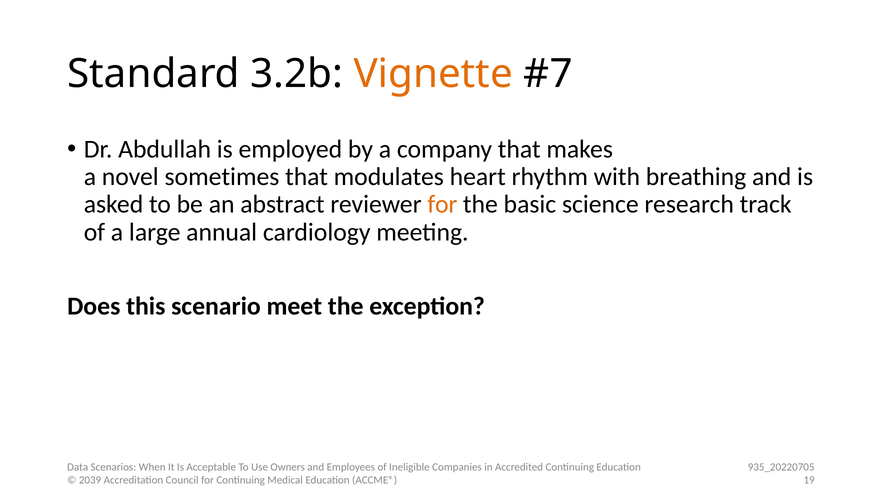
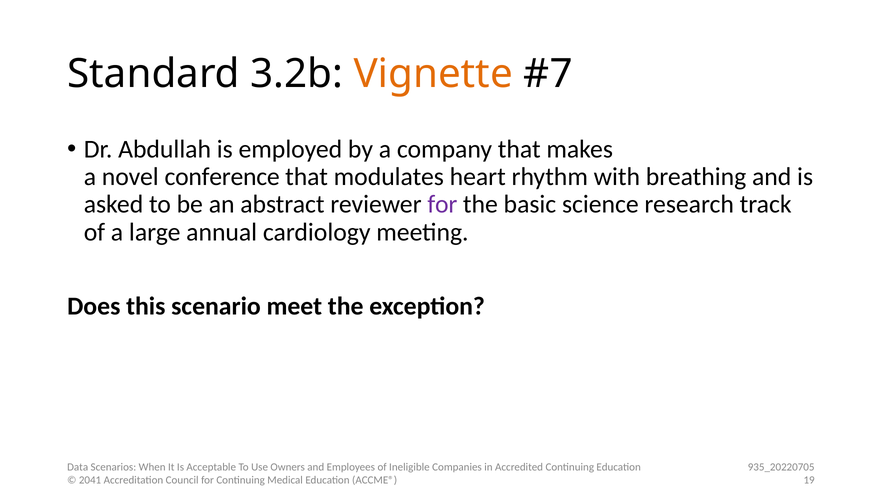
sometimes: sometimes -> conference
for at (442, 205) colour: orange -> purple
2039: 2039 -> 2041
